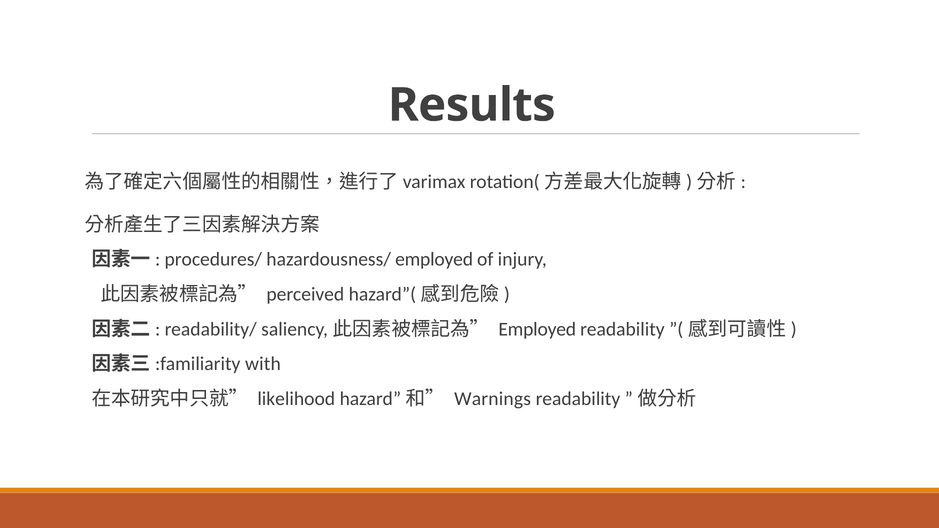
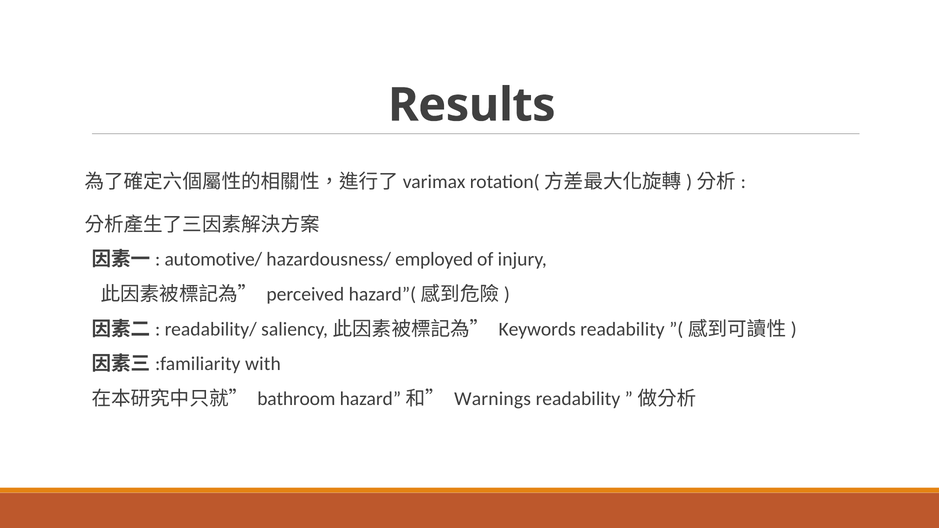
procedures/: procedures/ -> automotive/
Employed at (537, 329): Employed -> Keywords
likelihood: likelihood -> bathroom
